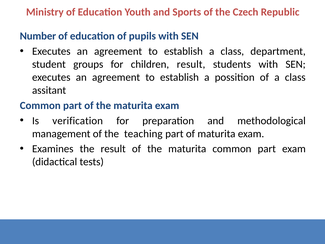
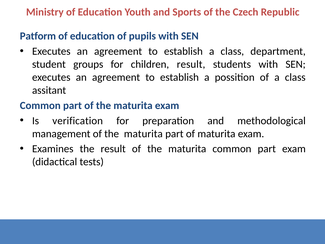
Number: Number -> Patform
management of the teaching: teaching -> maturita
